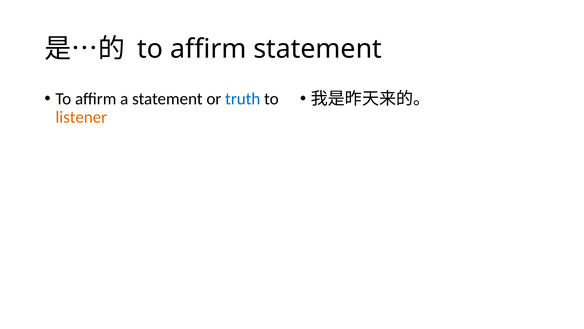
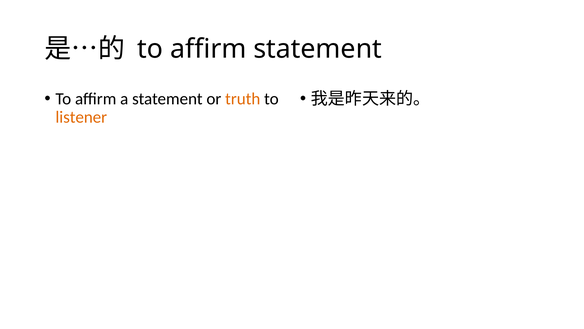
truth colour: blue -> orange
